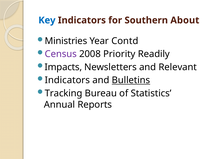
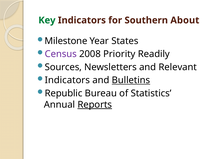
Key colour: blue -> green
Ministries: Ministries -> Milestone
Contd: Contd -> States
Impacts: Impacts -> Sources
Tracking: Tracking -> Republic
Reports underline: none -> present
